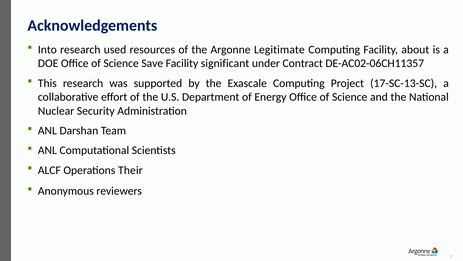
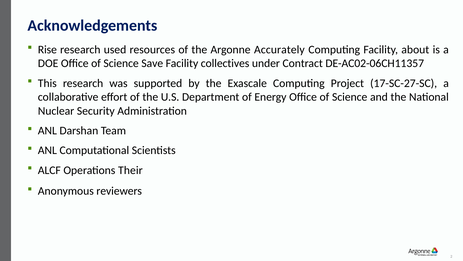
Into: Into -> Rise
Legitimate: Legitimate -> Accurately
significant: significant -> collectives
17-SC-13-SC: 17-SC-13-SC -> 17-SC-27-SC
